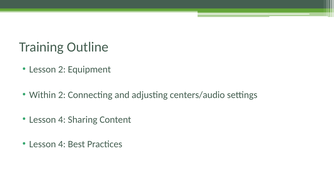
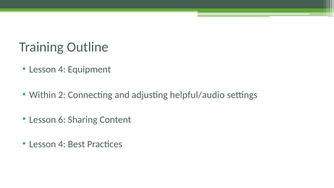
2 at (62, 69): 2 -> 4
centers/audio: centers/audio -> helpful/audio
4 at (62, 119): 4 -> 6
